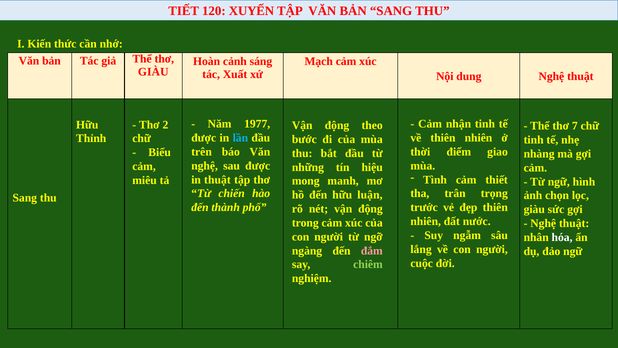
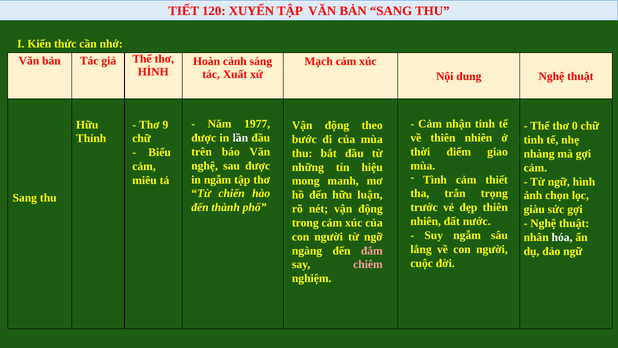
GIÀU at (153, 72): GIÀU -> HÌNH
2: 2 -> 9
7: 7 -> 0
lần colour: light blue -> white
in thuật: thuật -> ngẫm
chiêm colour: light green -> pink
